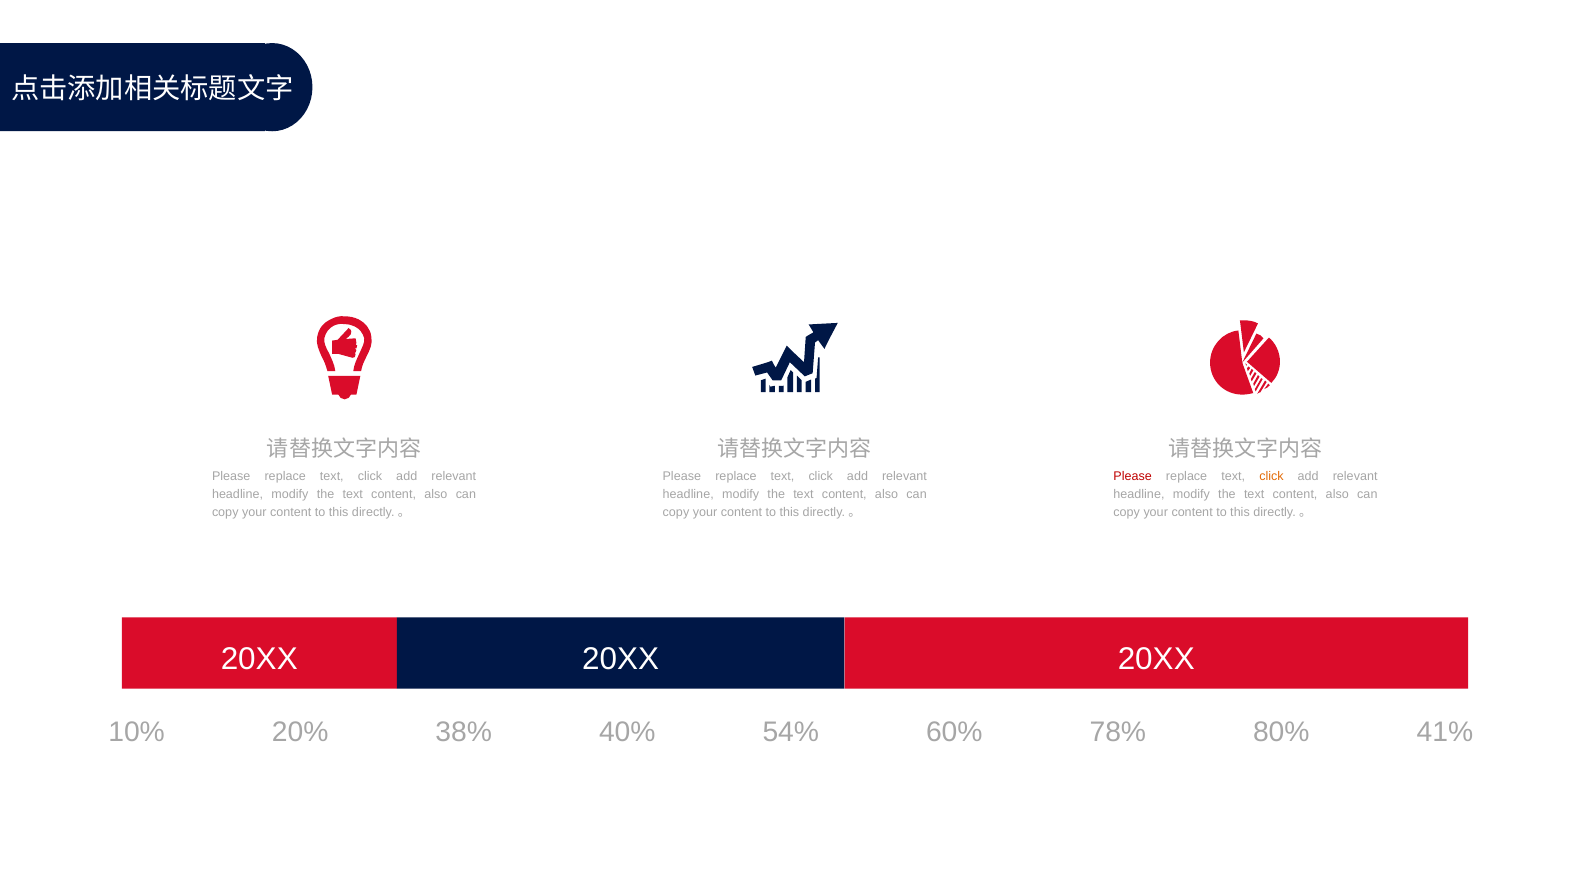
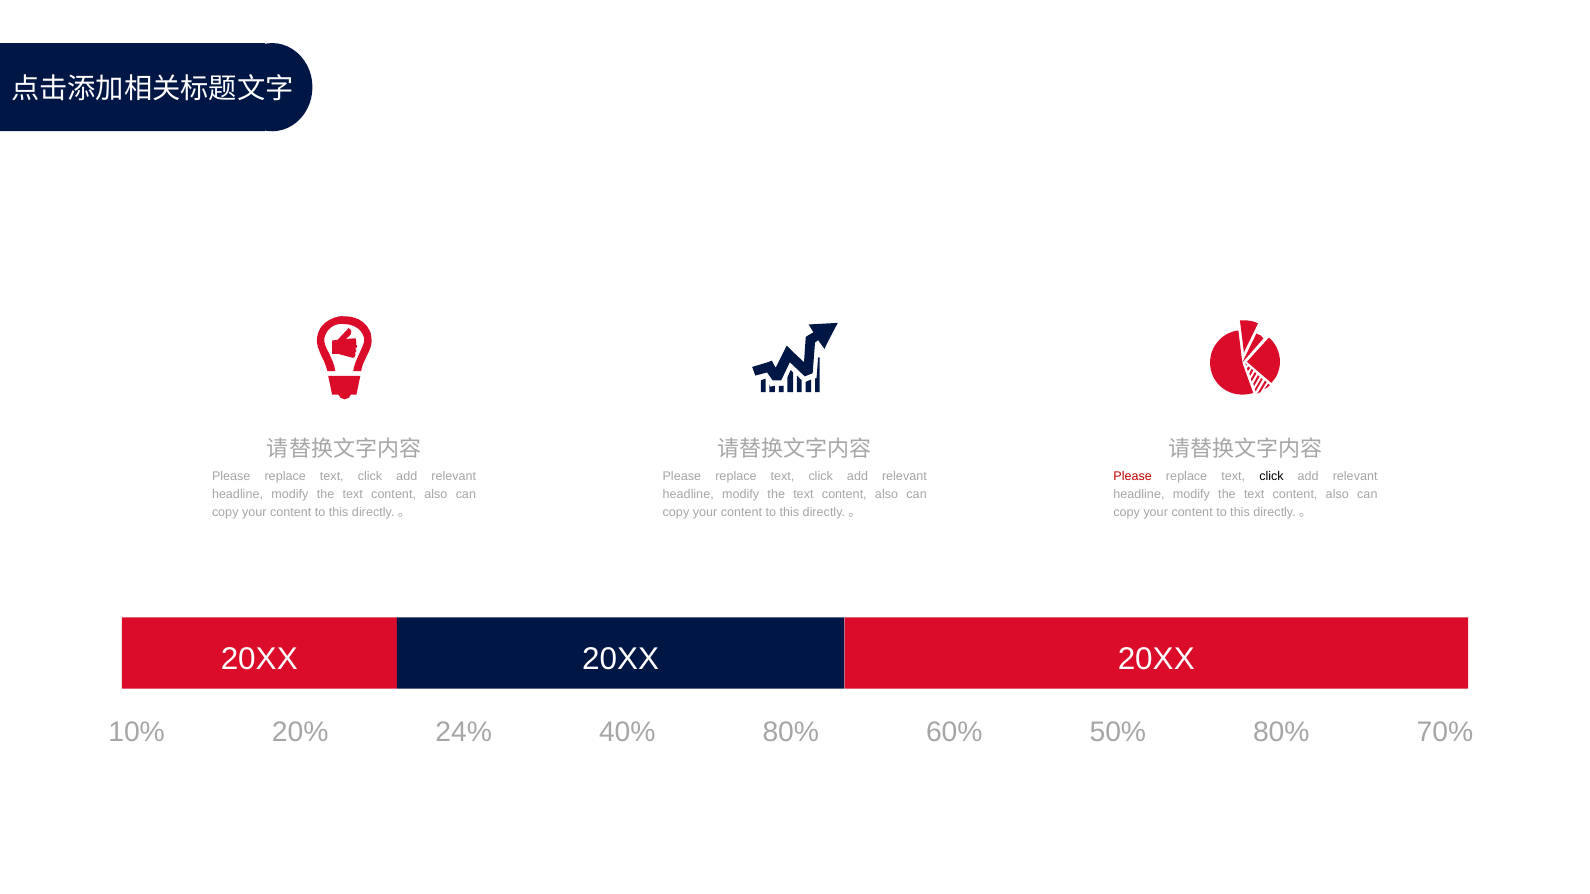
click at (1271, 476) colour: orange -> black
38%: 38% -> 24%
40% 54%: 54% -> 80%
78%: 78% -> 50%
41%: 41% -> 70%
